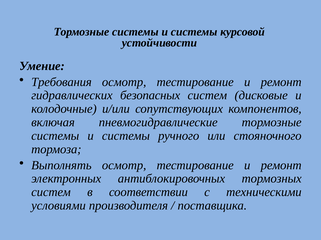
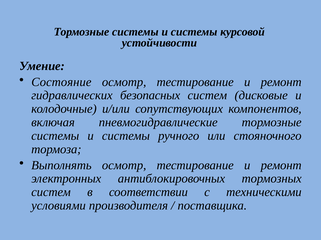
Требования: Требования -> Состояние
